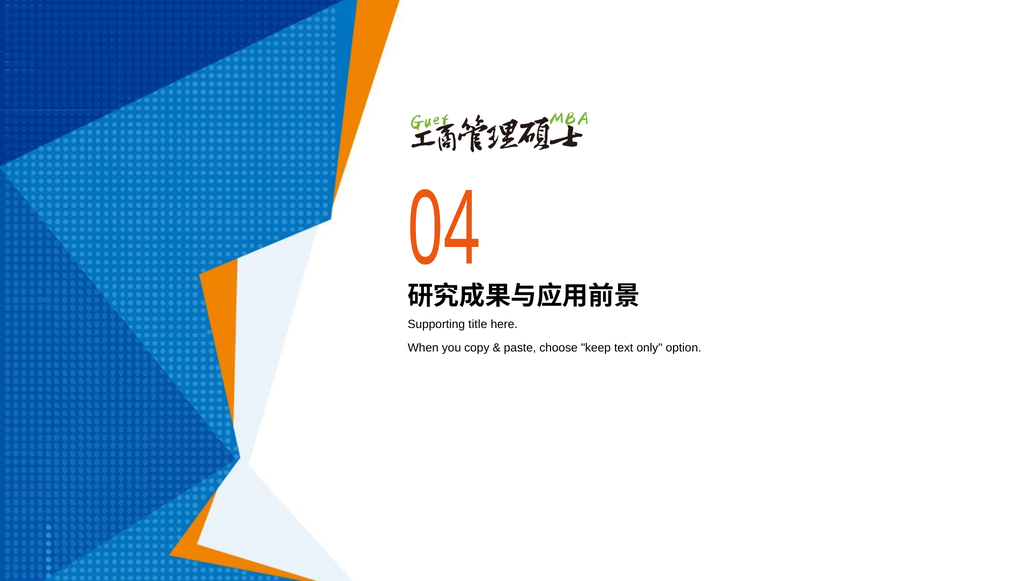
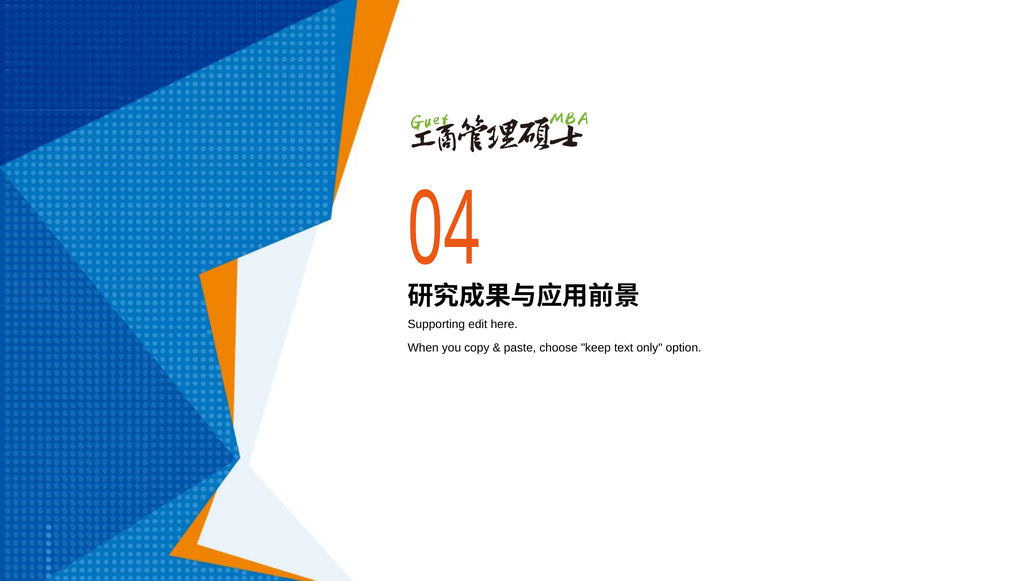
title: title -> edit
